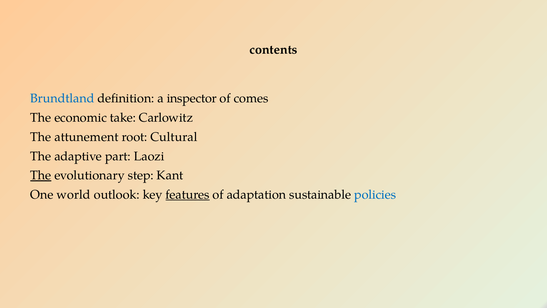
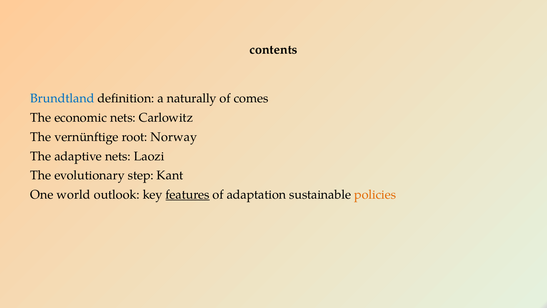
inspector: inspector -> naturally
economic take: take -> nets
attunement: attunement -> vernünftige
Cultural: Cultural -> Norway
adaptive part: part -> nets
The at (41, 175) underline: present -> none
policies colour: blue -> orange
